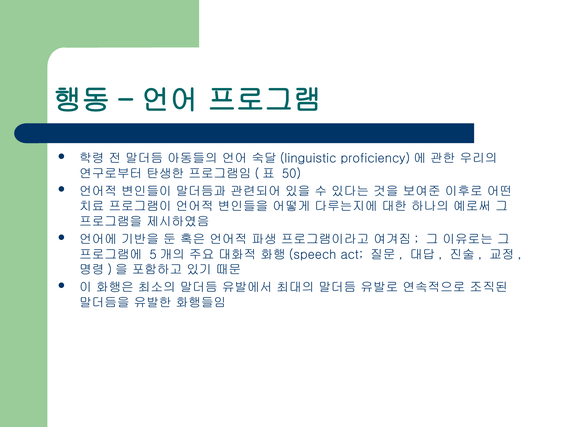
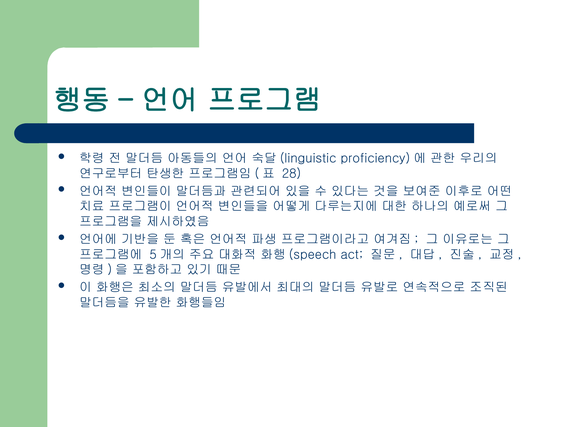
50: 50 -> 28
